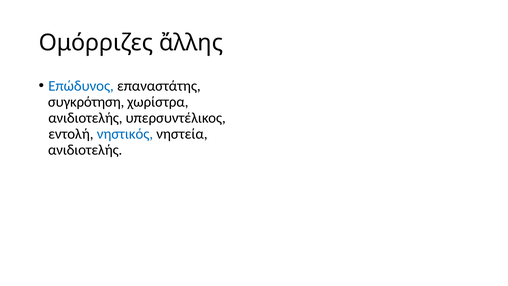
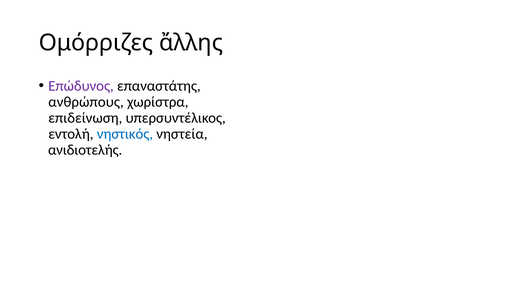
Επώδυνος colour: blue -> purple
συγκρότηση: συγκρότηση -> ανθρώπους
ανιδιοτελής at (85, 118): ανιδιοτελής -> επιδείνωση
